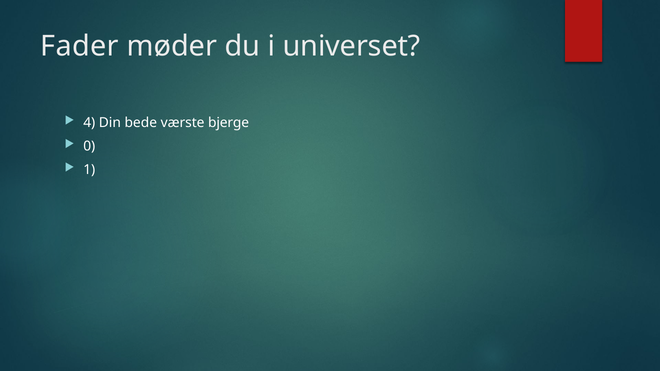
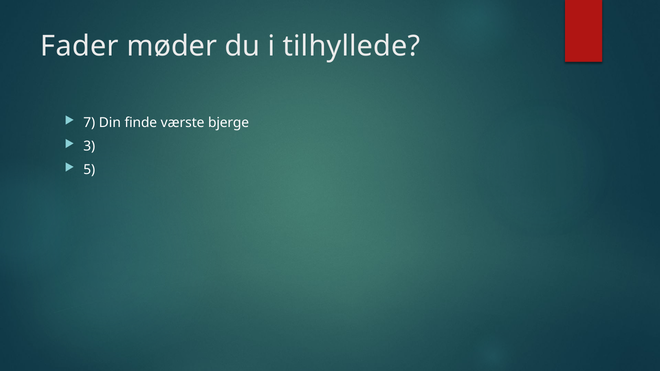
universet: universet -> tilhyllede
4: 4 -> 7
bede: bede -> finde
0: 0 -> 3
1: 1 -> 5
